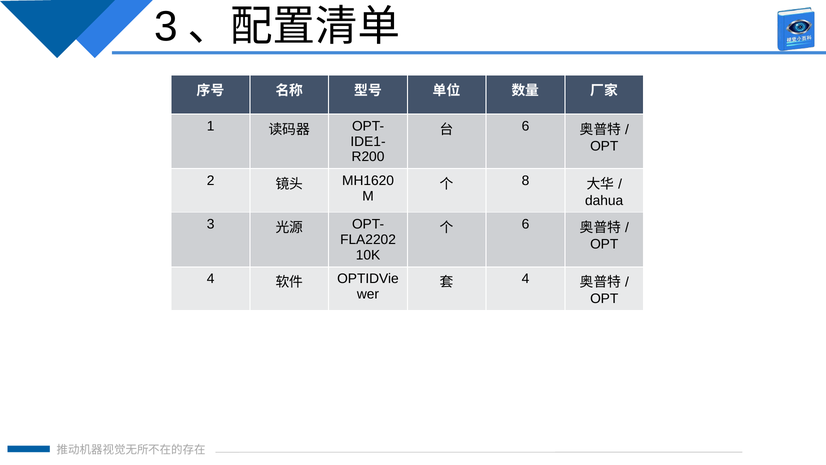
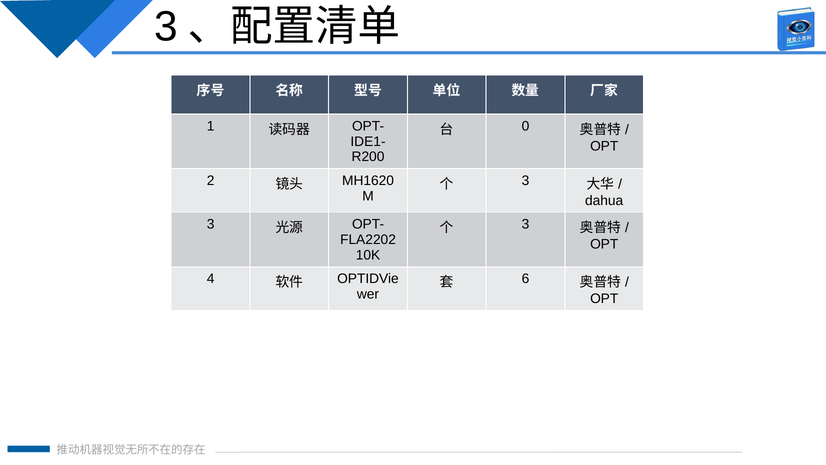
6 at (526, 126): 6 -> 0
8 at (526, 181): 8 -> 3
6 at (526, 224): 6 -> 3
4 at (526, 279): 4 -> 6
